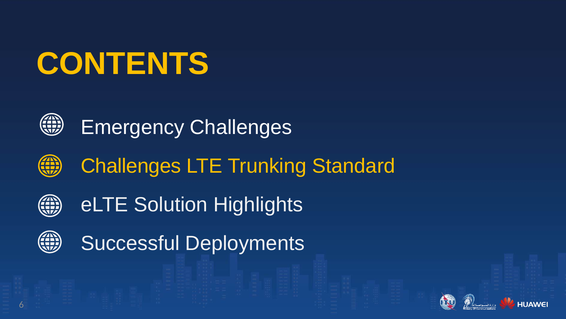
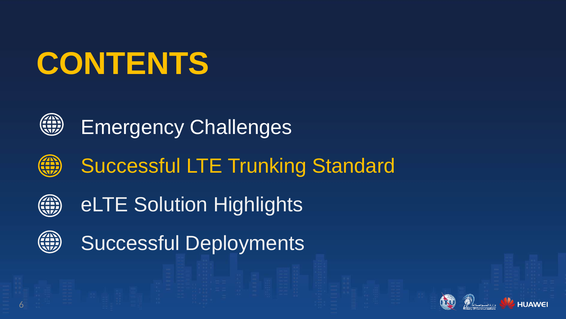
Challenges at (131, 166): Challenges -> Successful
